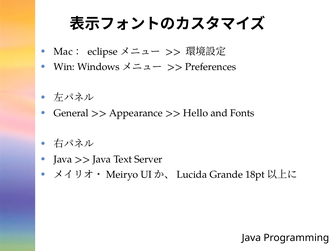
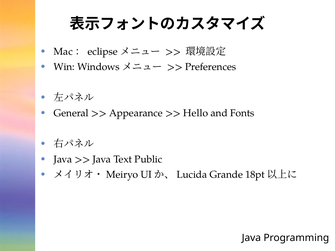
Server: Server -> Public
